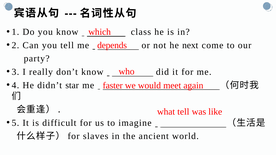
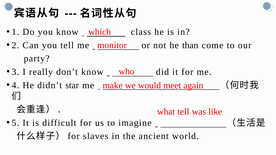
next: next -> than
depends: depends -> monitor
faster: faster -> make
